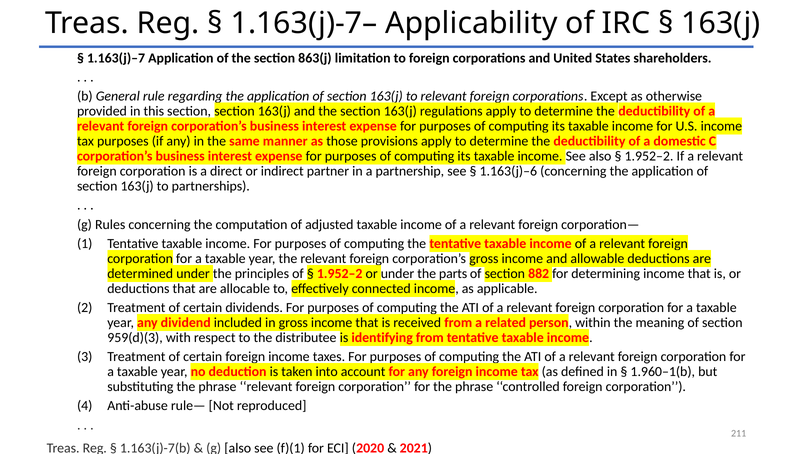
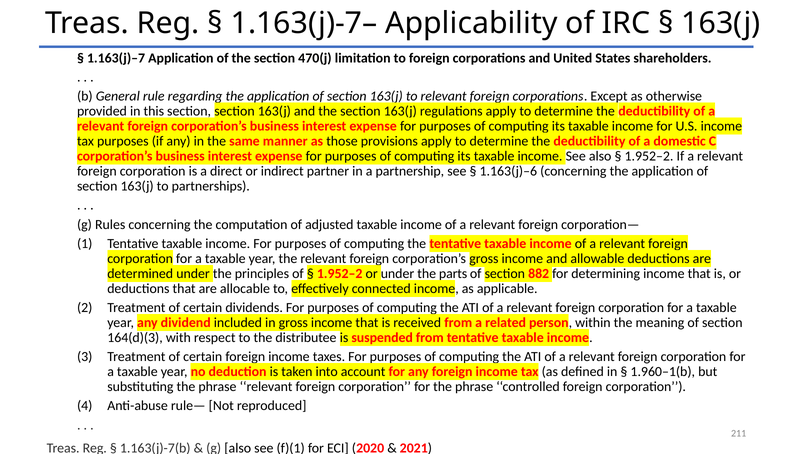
863(j: 863(j -> 470(j
959(d)(3: 959(d)(3 -> 164(d)(3
identifying: identifying -> suspended
